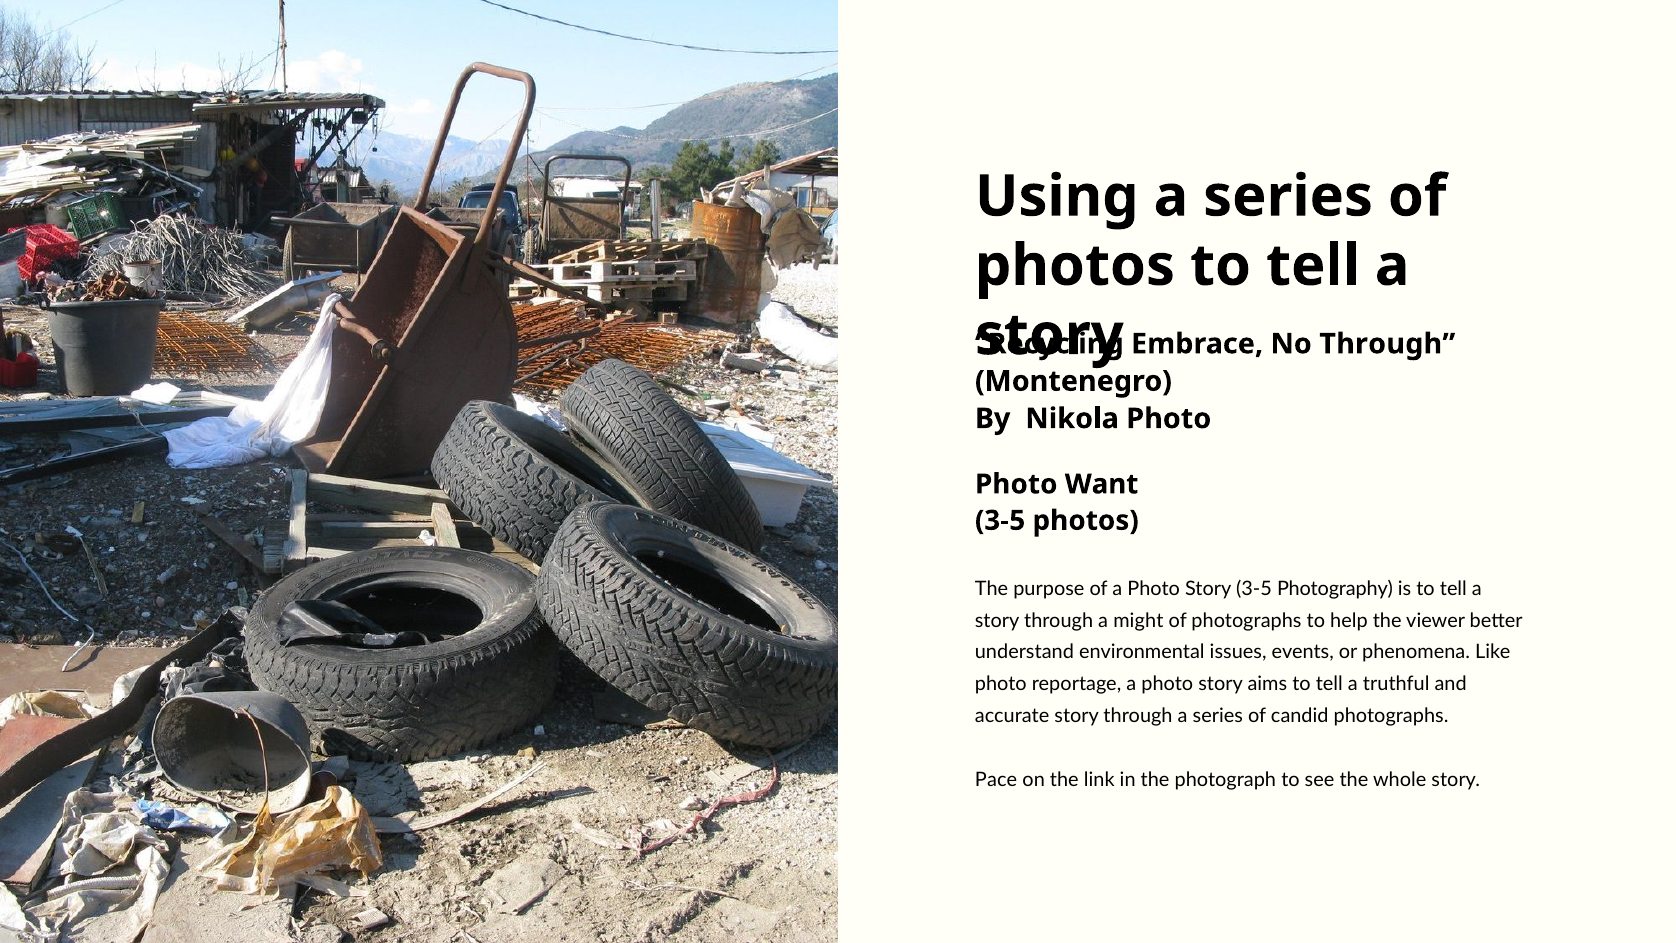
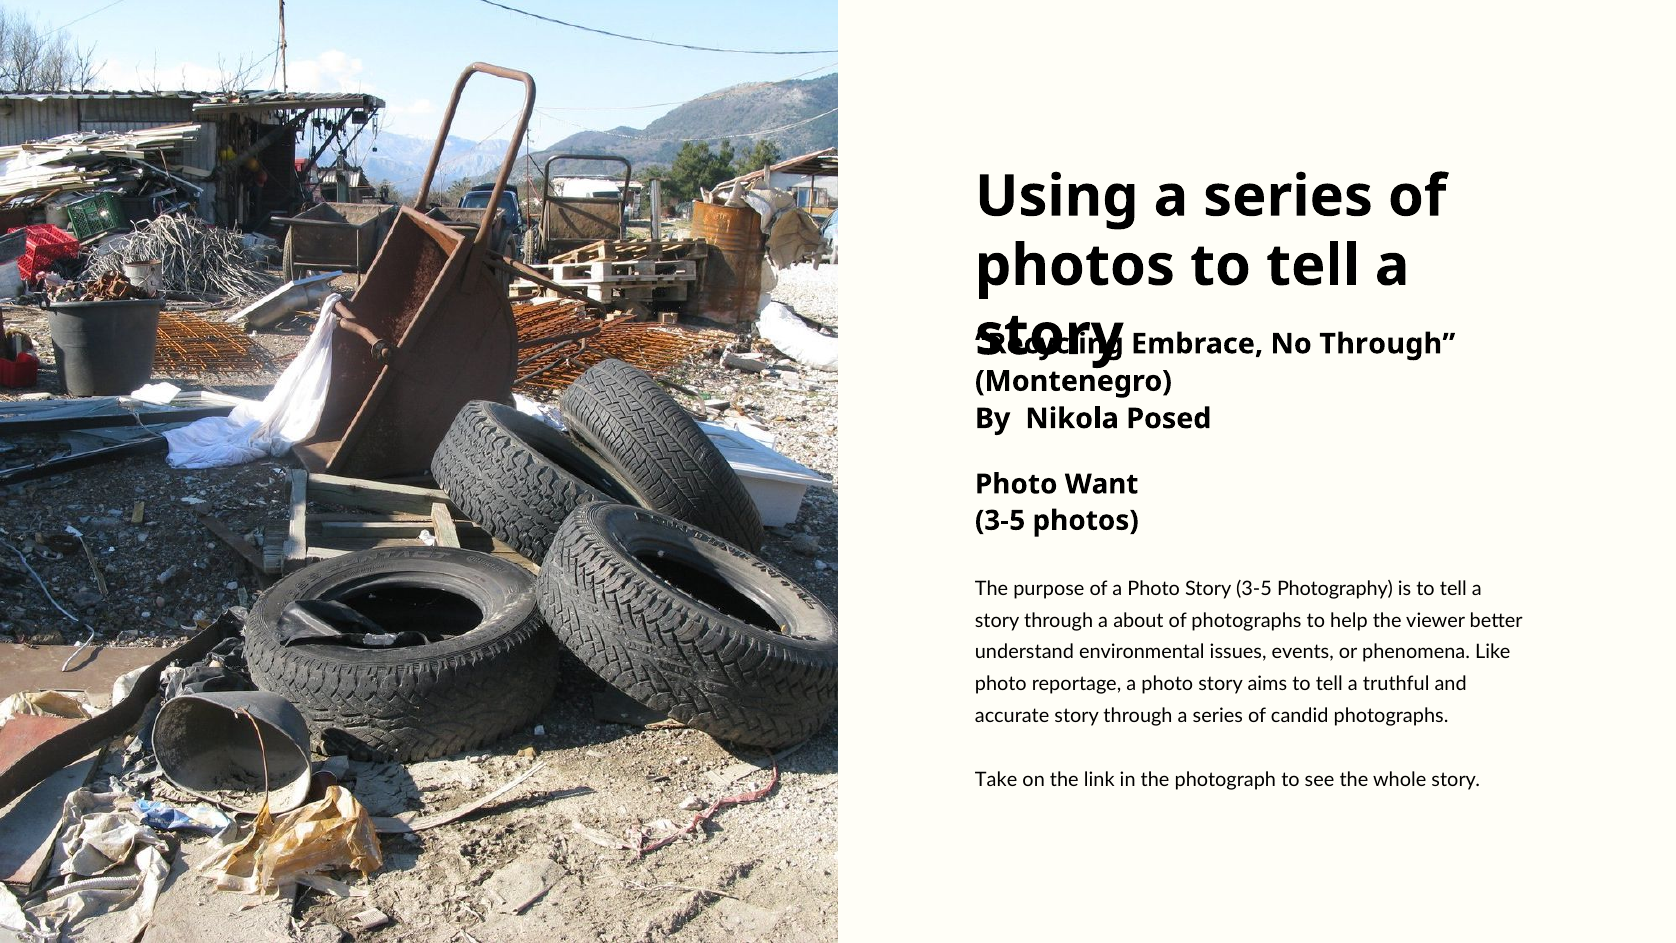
Nikola Photo: Photo -> Posed
might: might -> about
Pace: Pace -> Take
